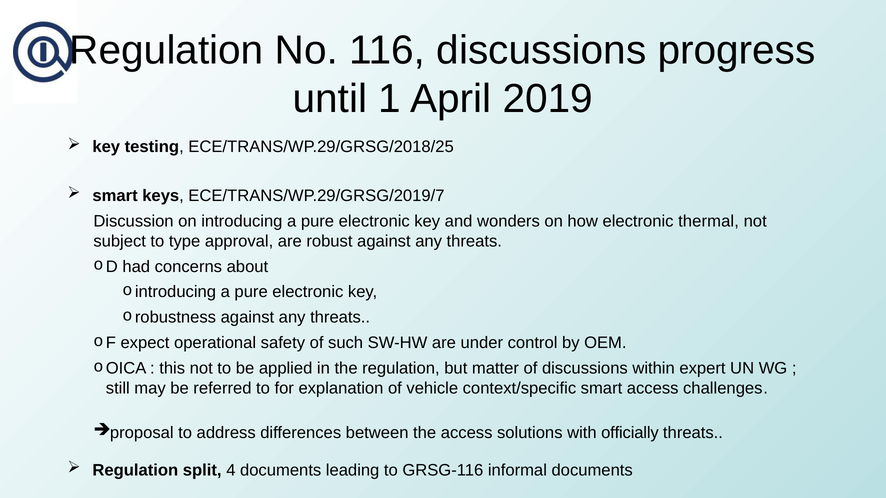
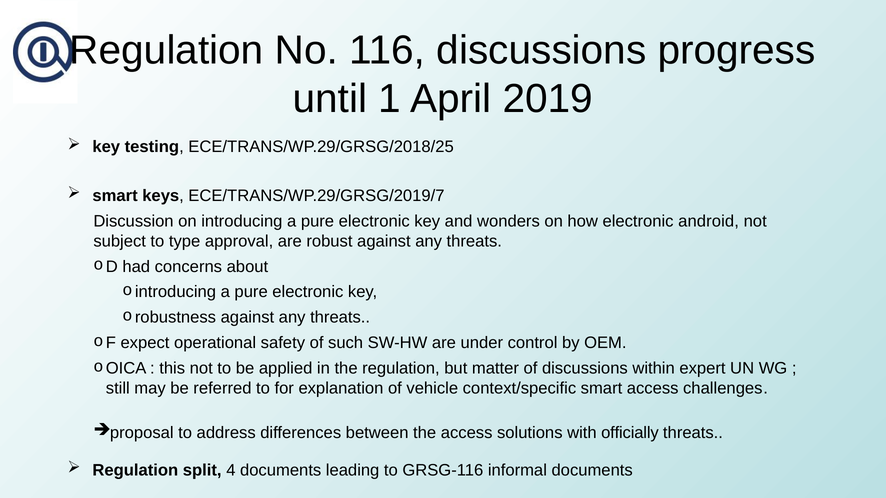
thermal: thermal -> android
